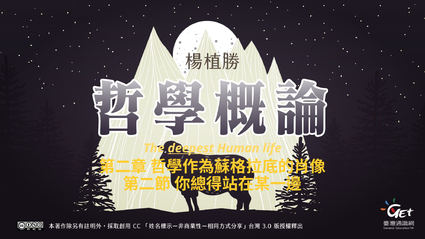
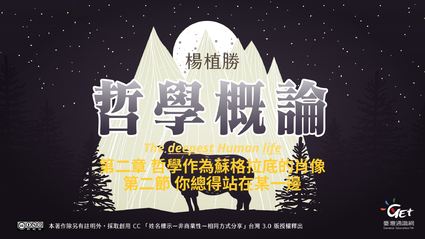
life underline: none -> present
